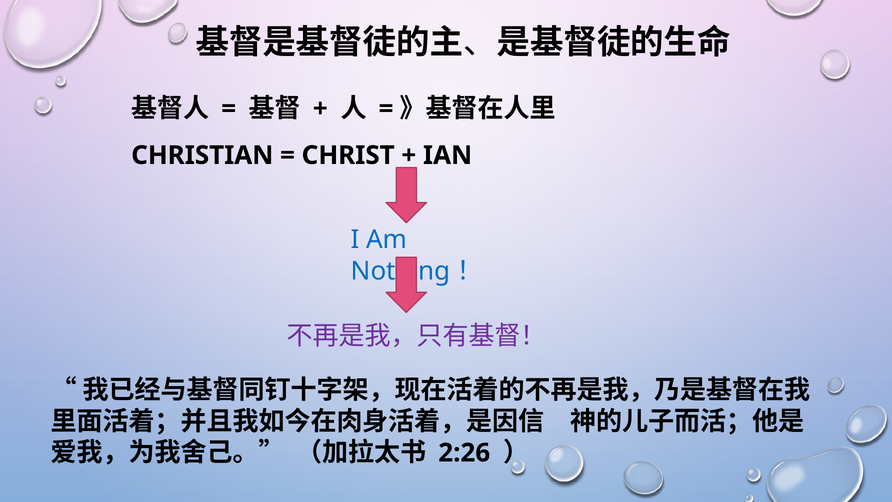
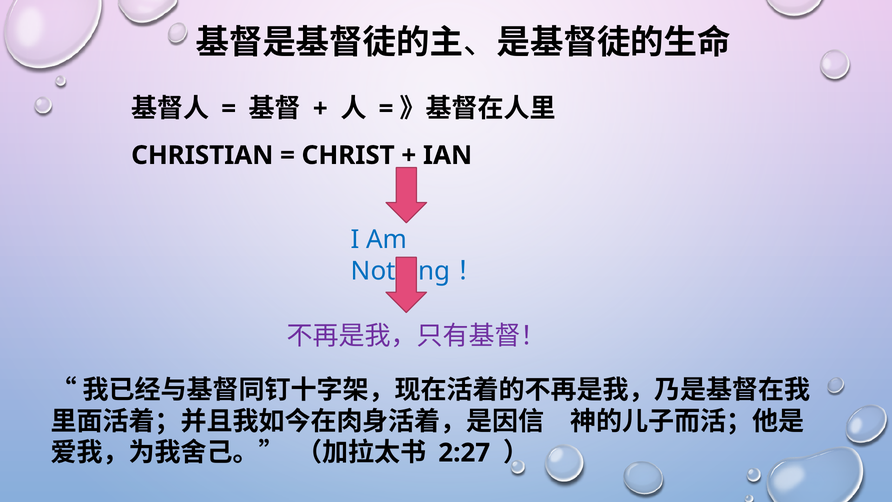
2:26: 2:26 -> 2:27
